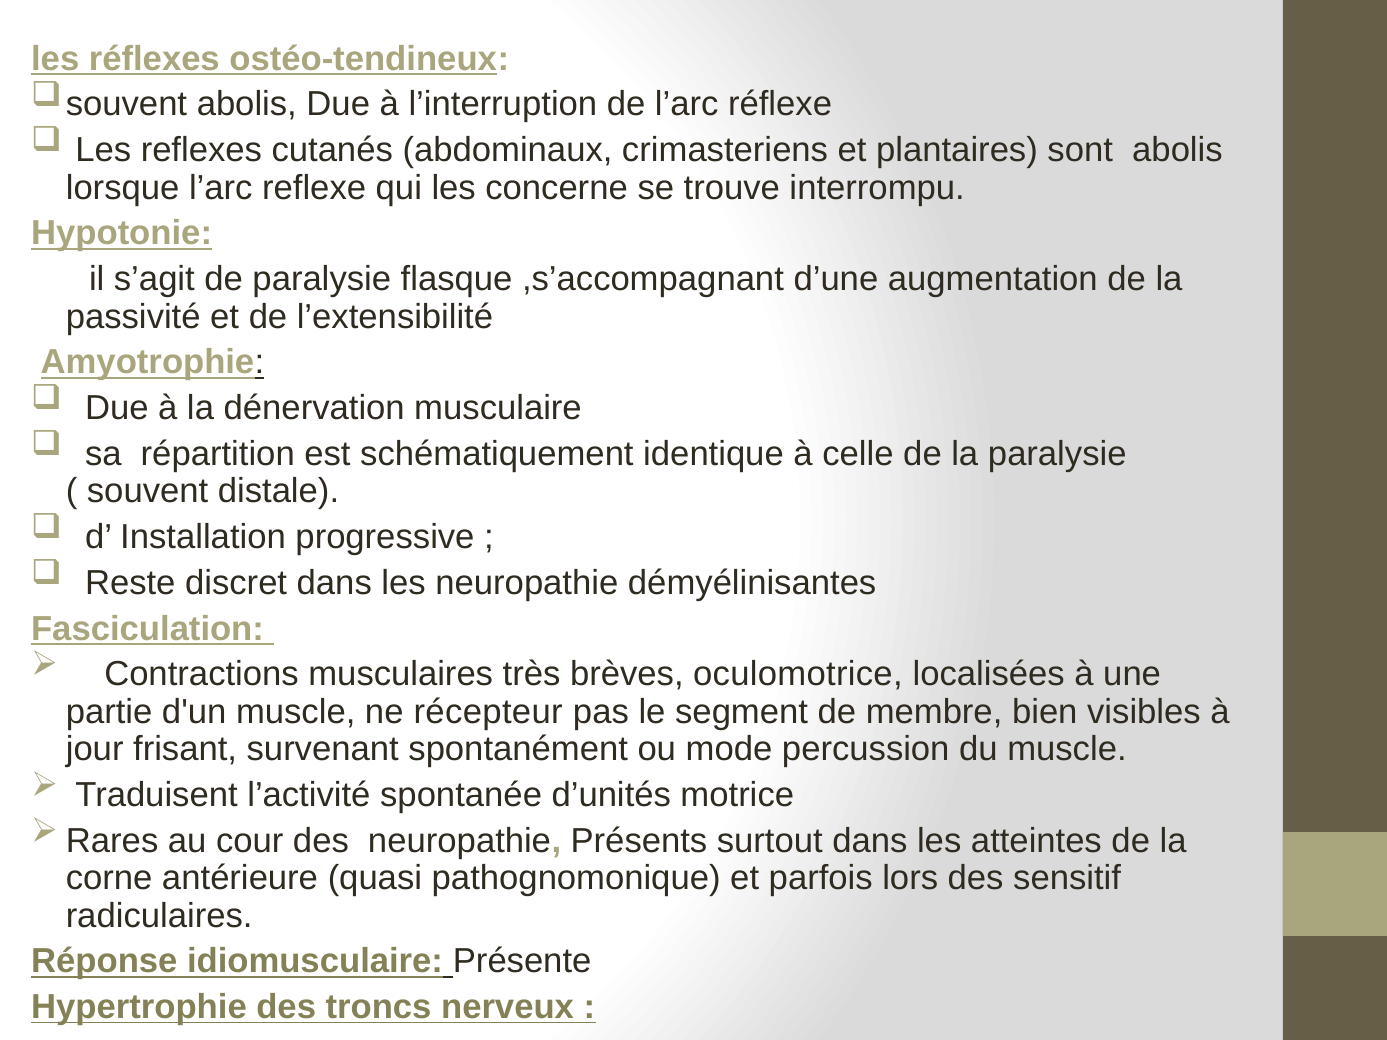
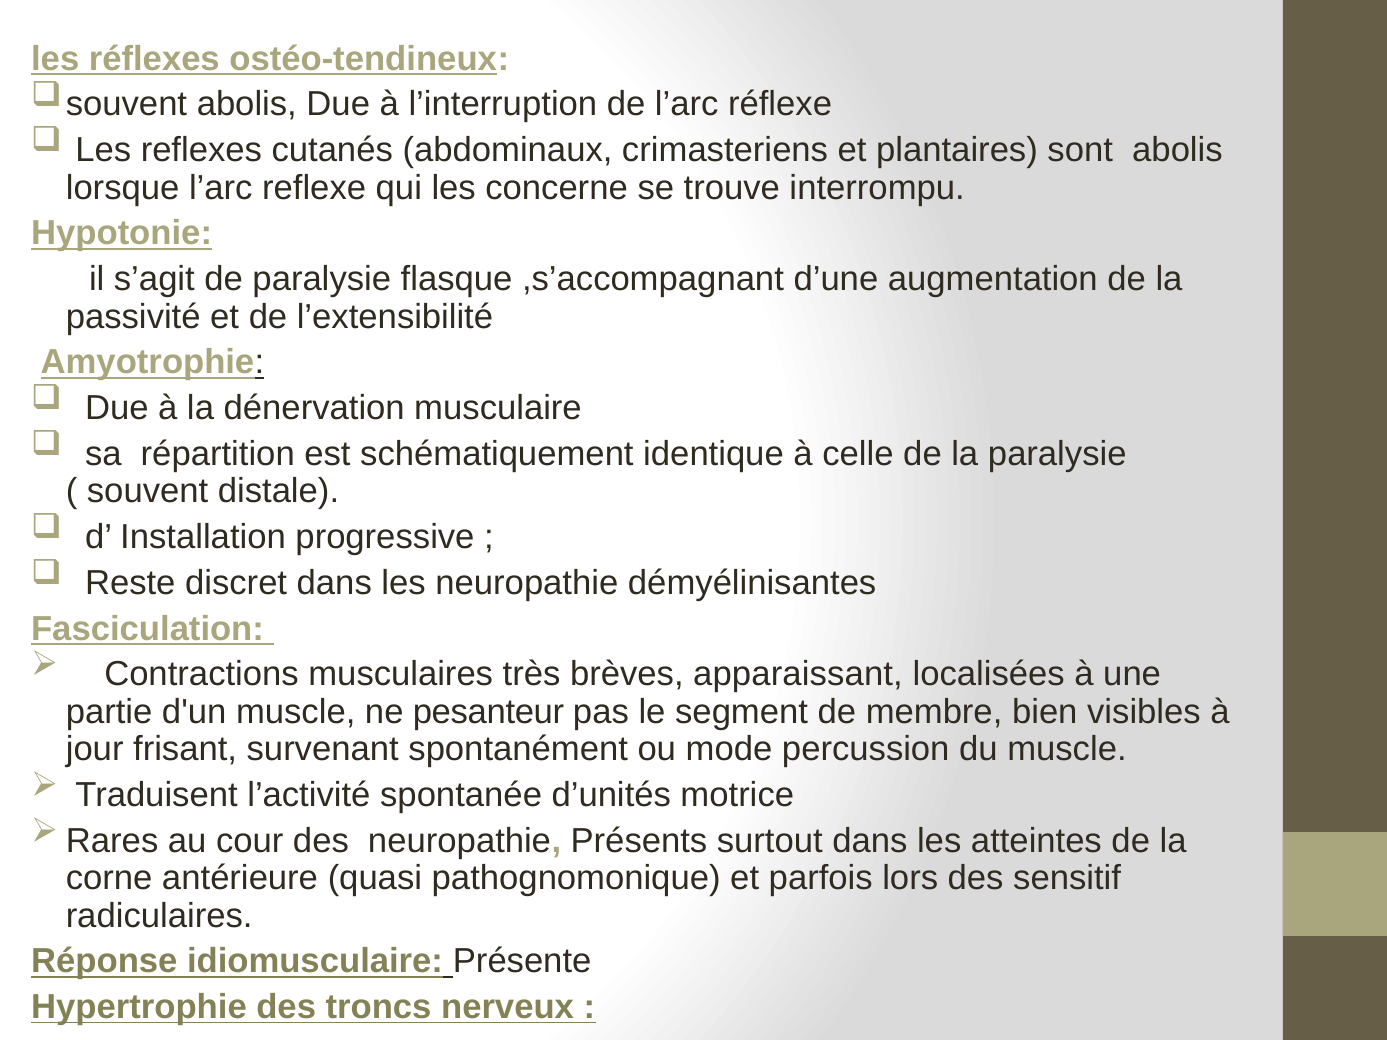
oculomotrice: oculomotrice -> apparaissant
récepteur: récepteur -> pesanteur
